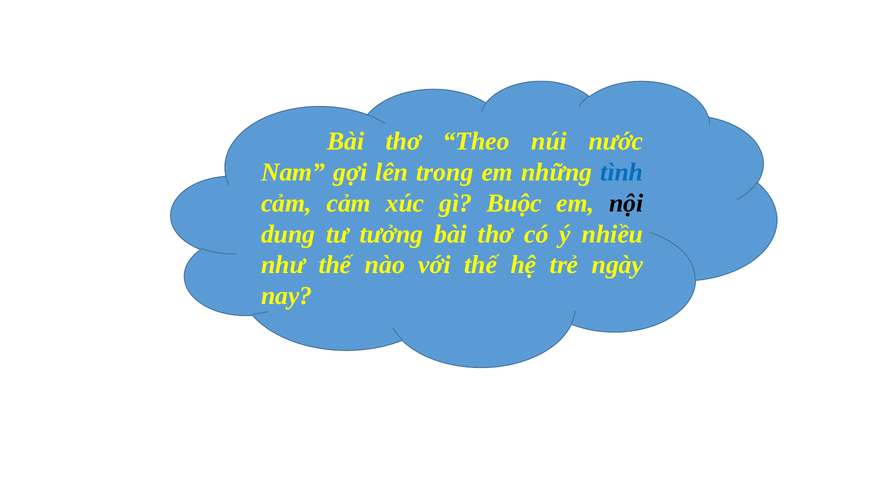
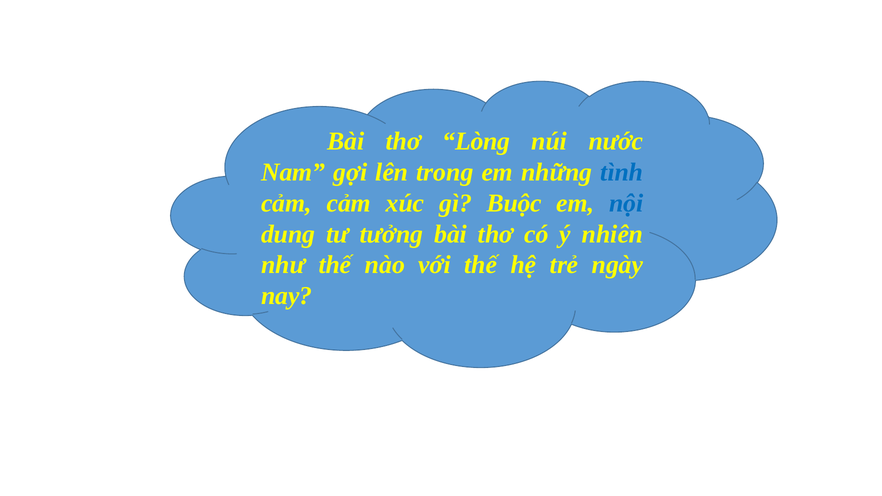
Theo: Theo -> Lòng
nội colour: black -> blue
nhiều: nhiều -> nhiên
